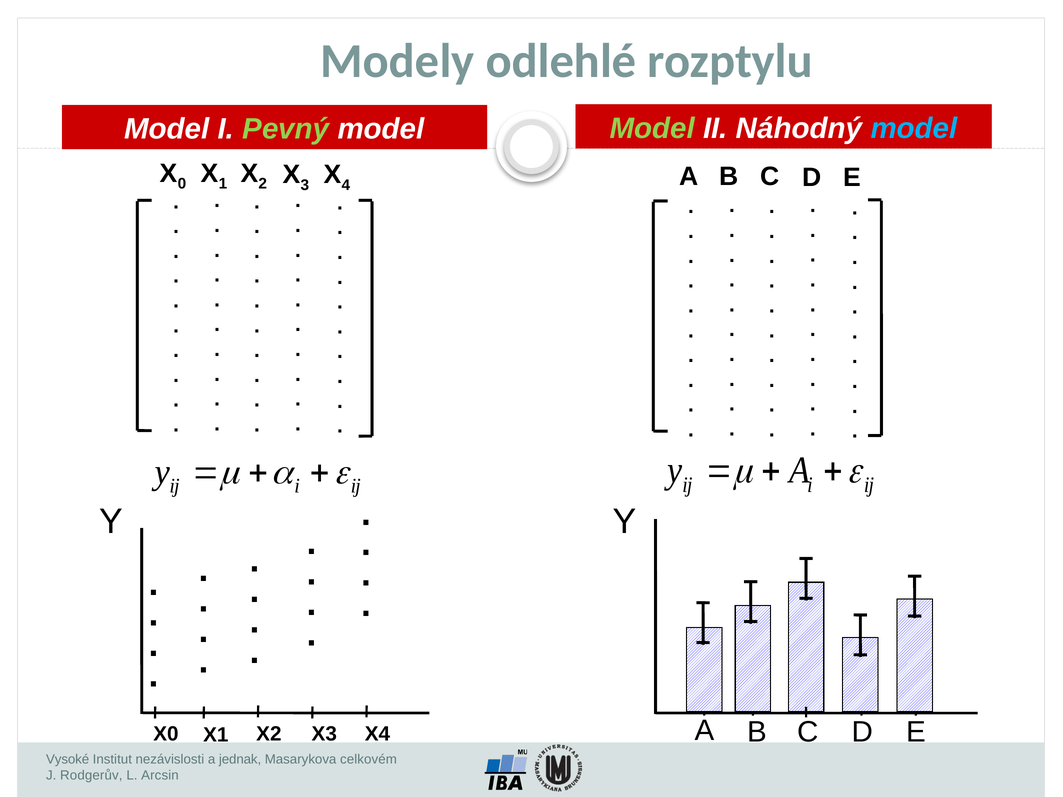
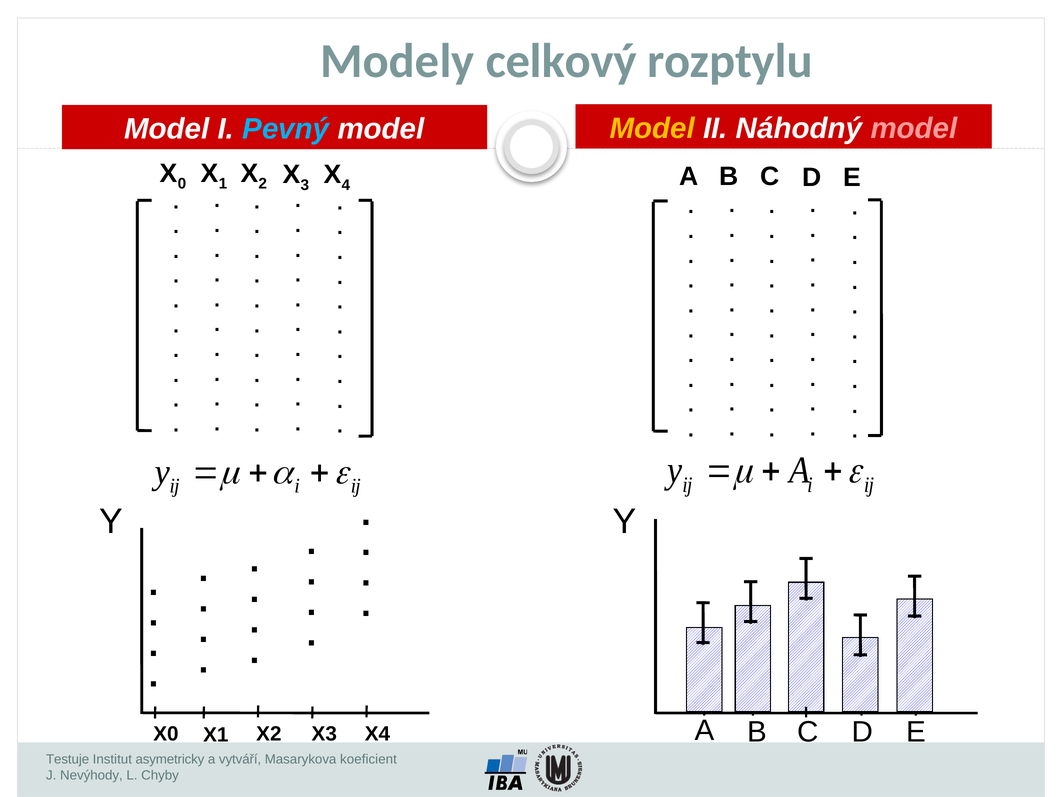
odlehlé: odlehlé -> celkový
Pevný colour: light green -> light blue
Model at (652, 128) colour: light green -> yellow
model at (914, 128) colour: light blue -> pink
Vysoké: Vysoké -> Testuje
nezávislosti: nezávislosti -> asymetricky
jednak: jednak -> vytváří
celkovém: celkovém -> koeficient
Rodgerův: Rodgerův -> Nevýhody
Arcsin: Arcsin -> Chyby
